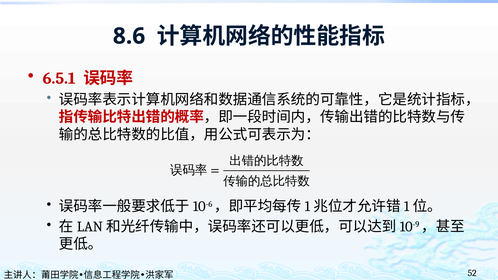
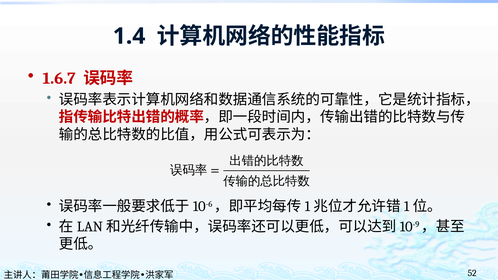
8.6: 8.6 -> 1.4
6.5.1: 6.5.1 -> 1.6.7
